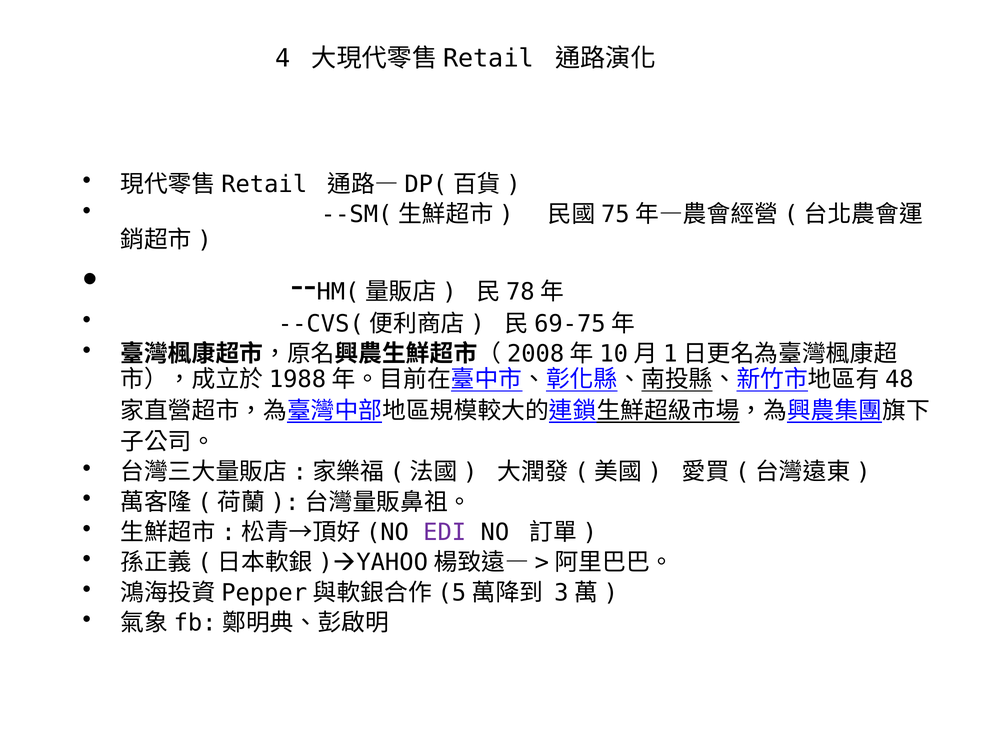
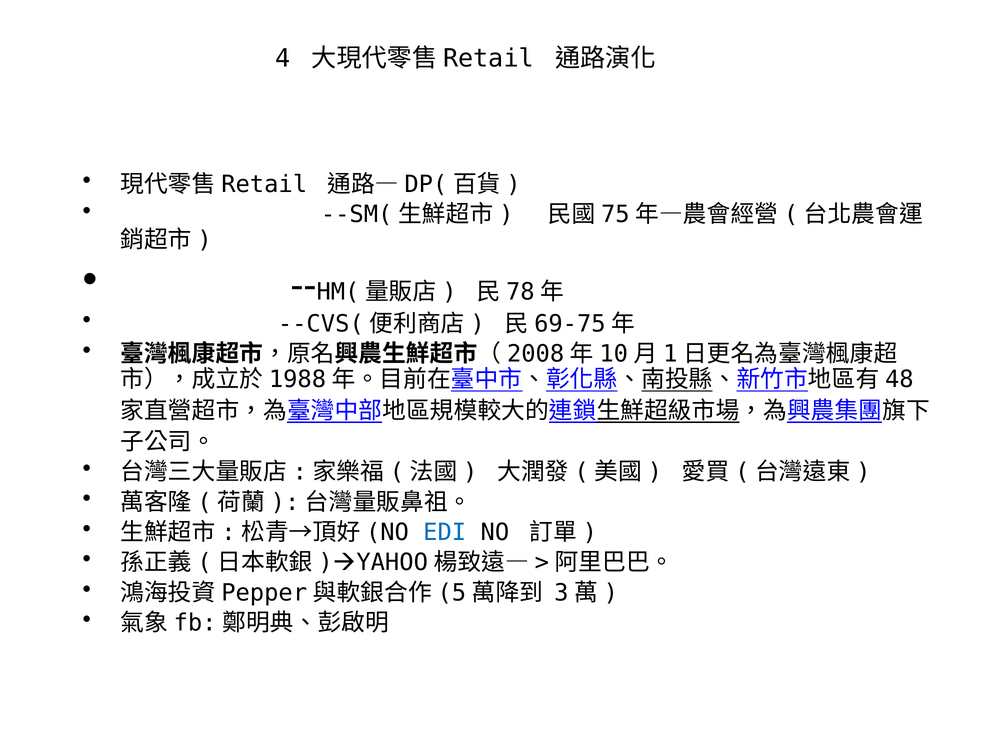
EDI colour: purple -> blue
